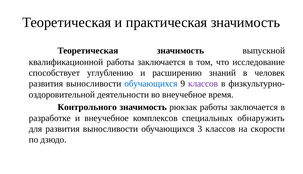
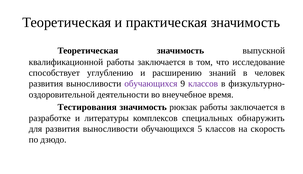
обучающихся at (151, 84) colour: blue -> purple
Контрольного: Контрольного -> Тестирования
и внеучебное: внеучебное -> литературы
3: 3 -> 5
скорости: скорости -> скорость
